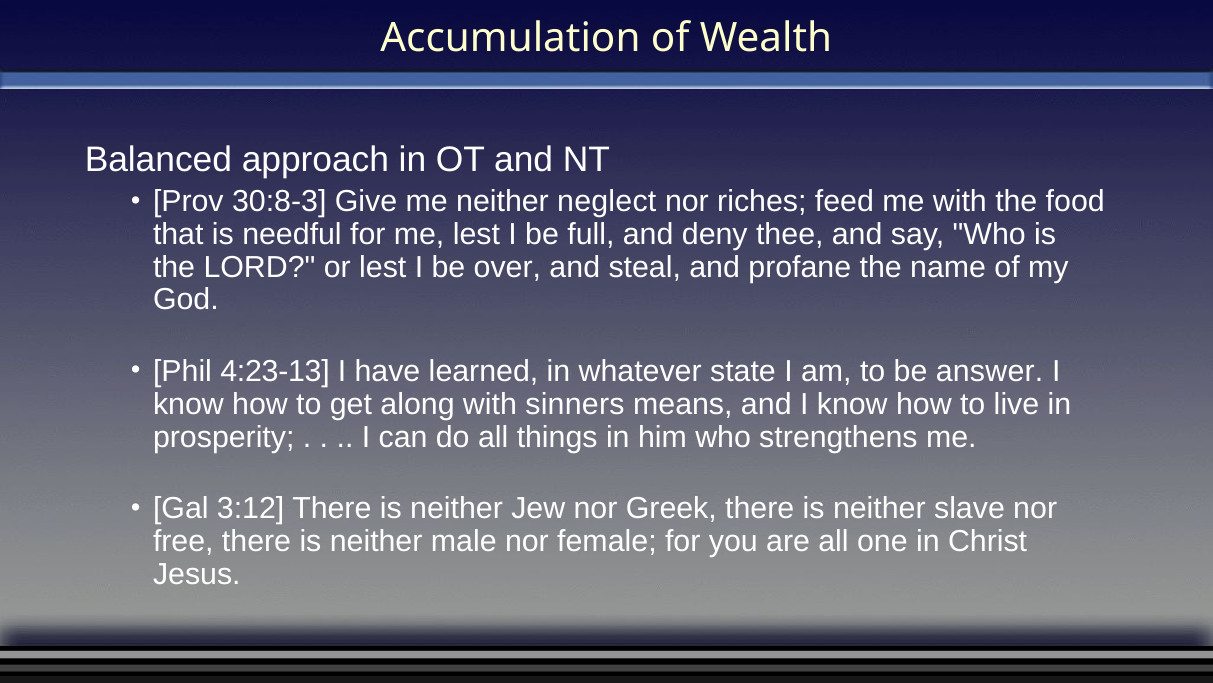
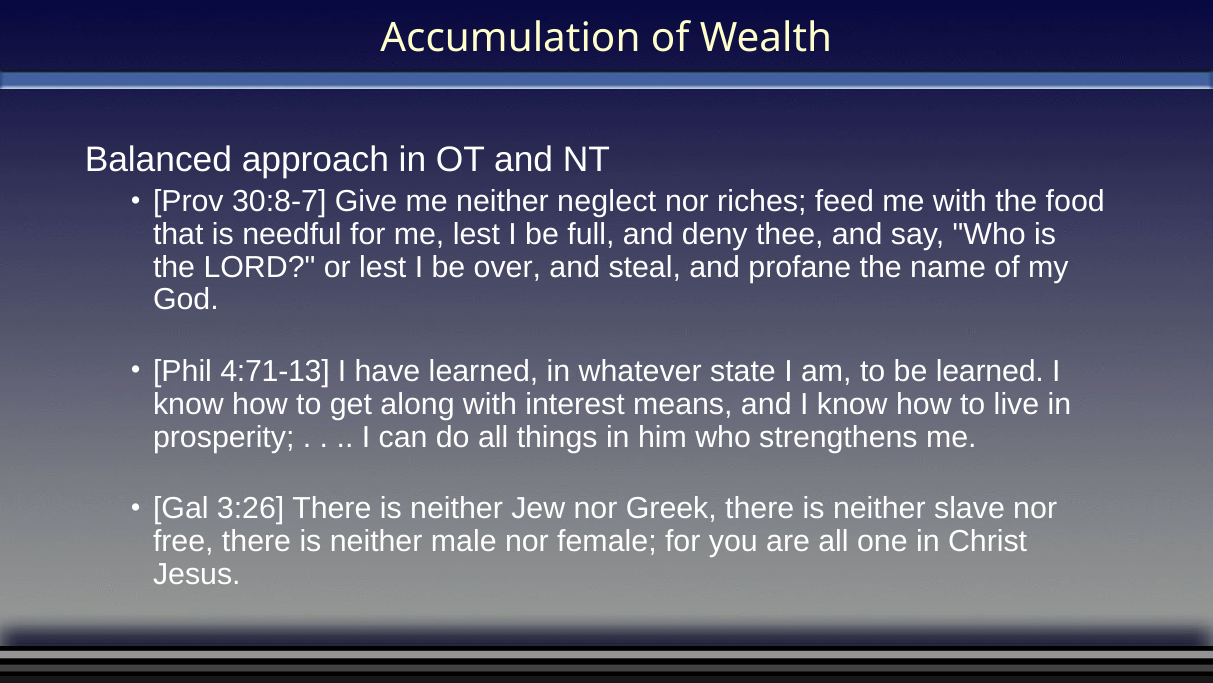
30:8-3: 30:8-3 -> 30:8-7
4:23-13: 4:23-13 -> 4:71-13
be answer: answer -> learned
sinners: sinners -> interest
3:12: 3:12 -> 3:26
